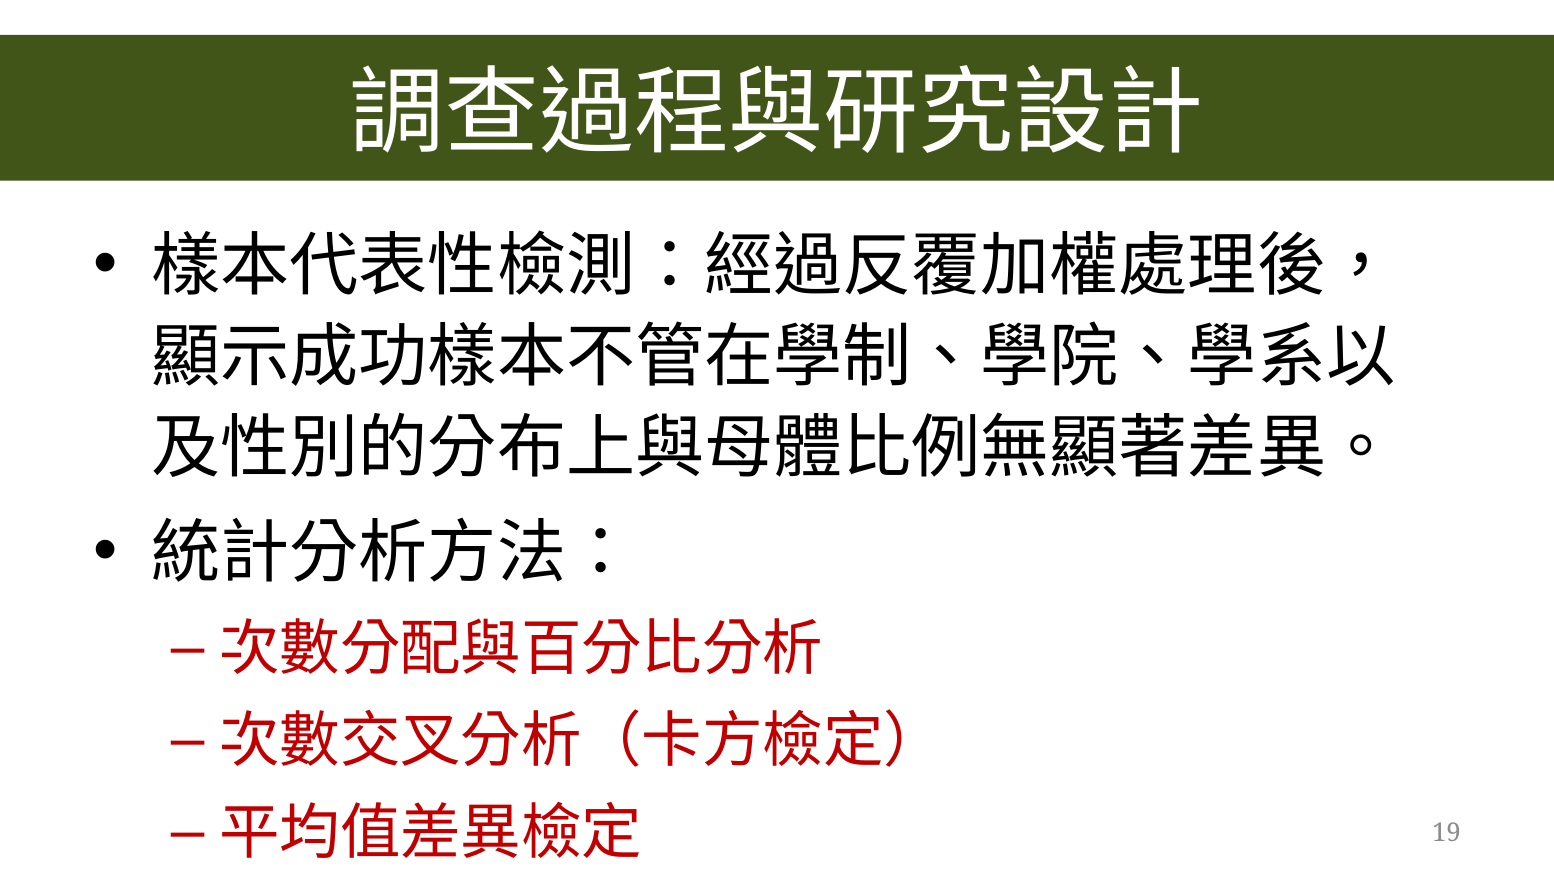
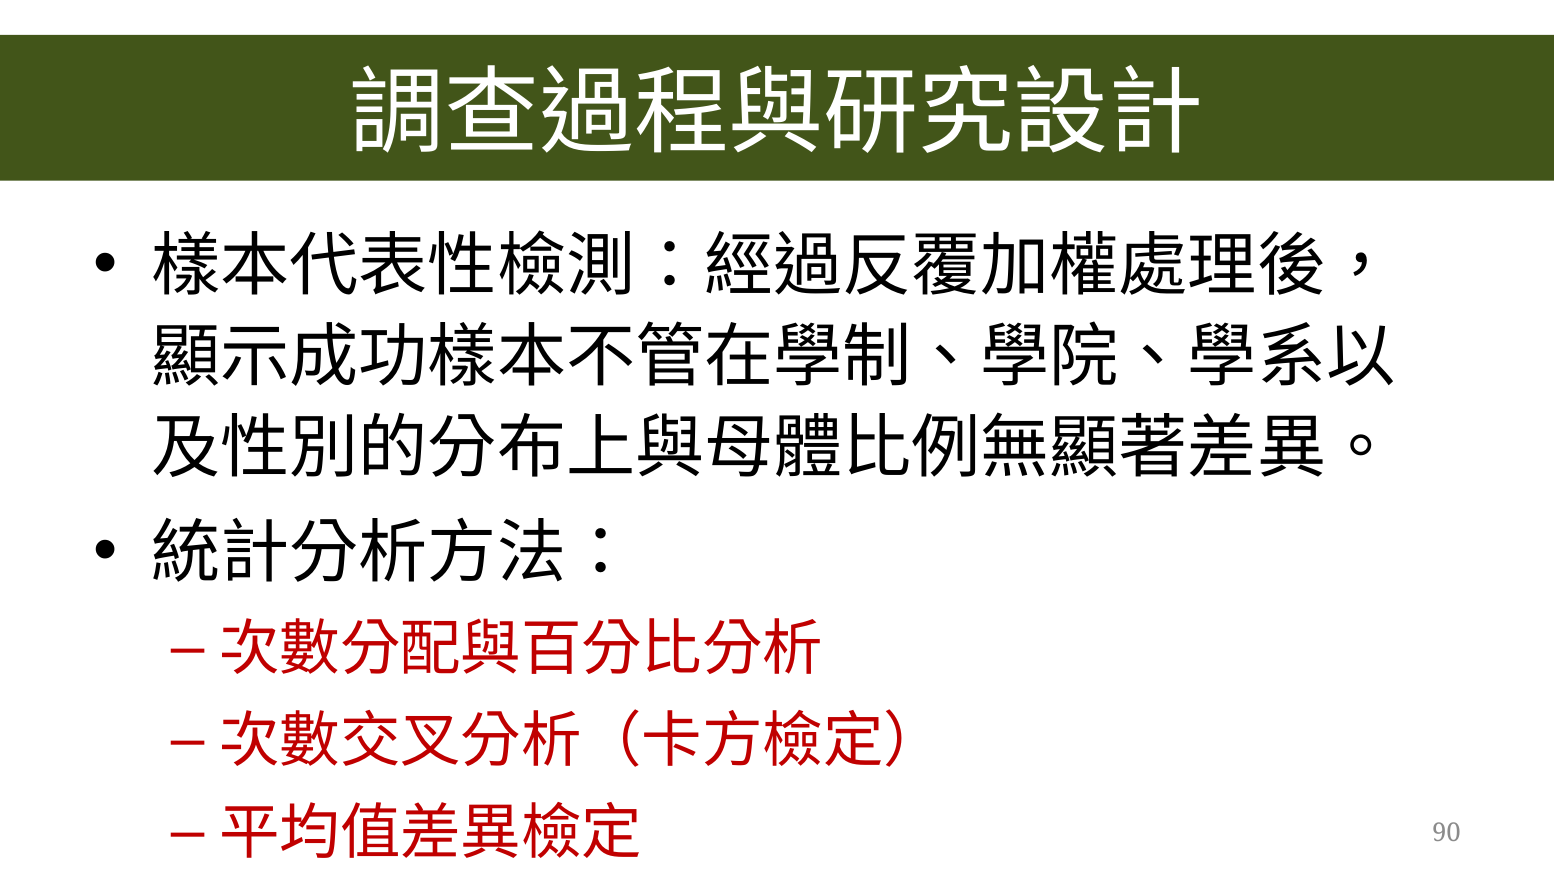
19: 19 -> 90
